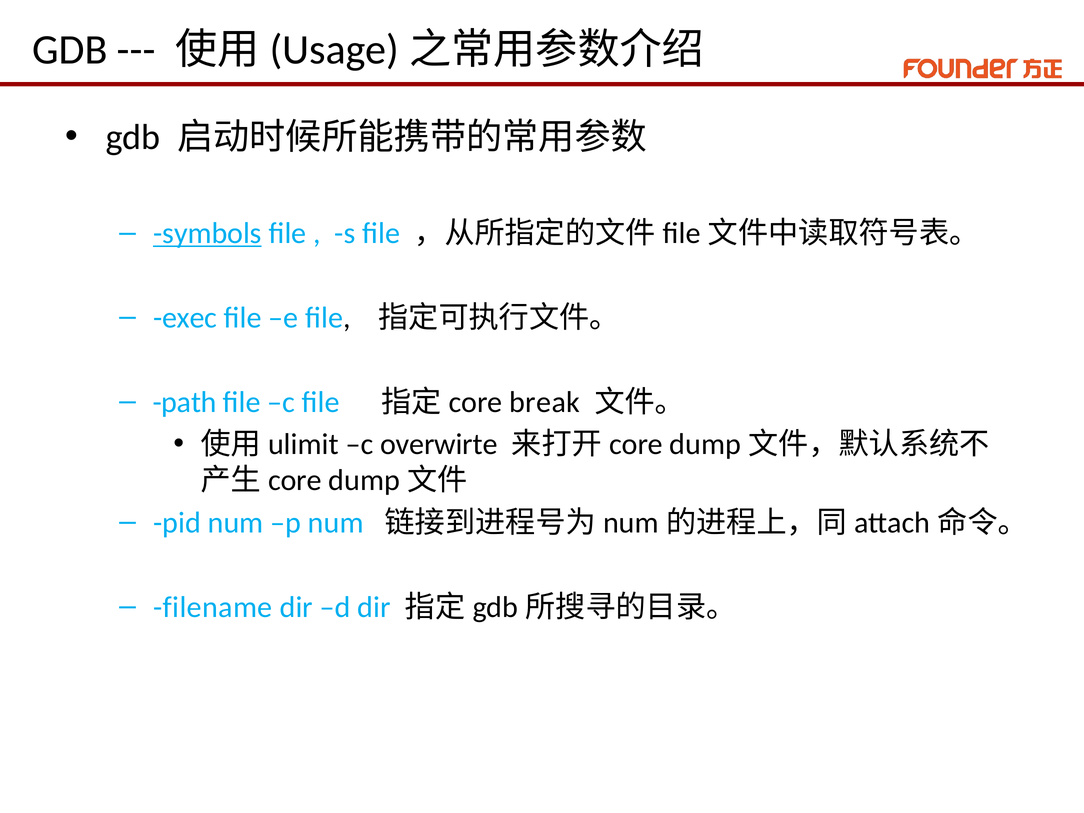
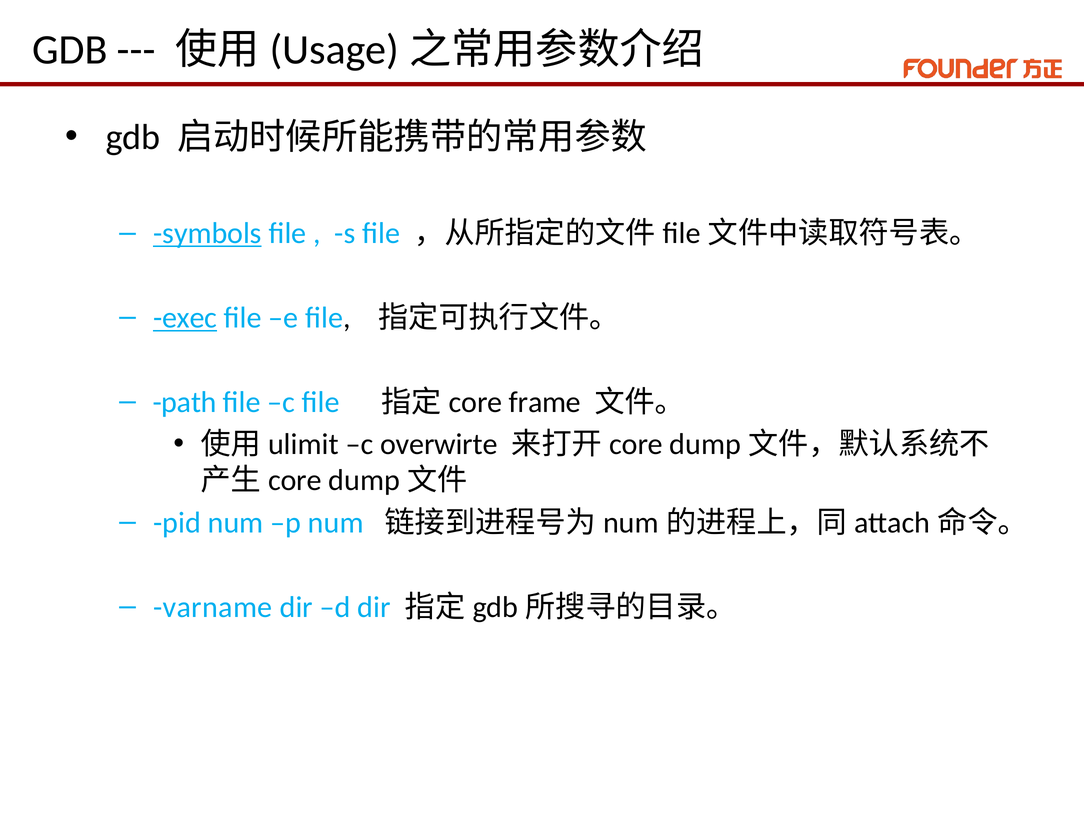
exec underline: none -> present
break: break -> frame
filename: filename -> varname
